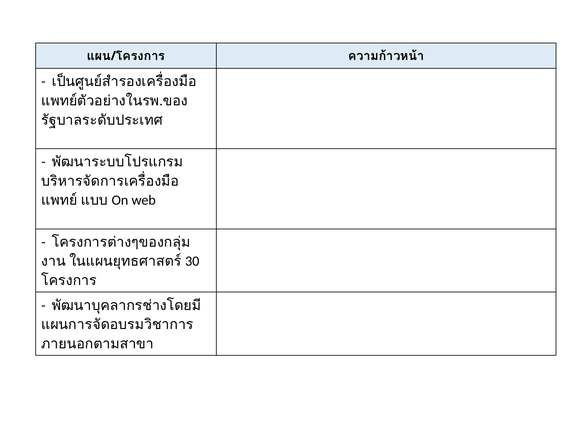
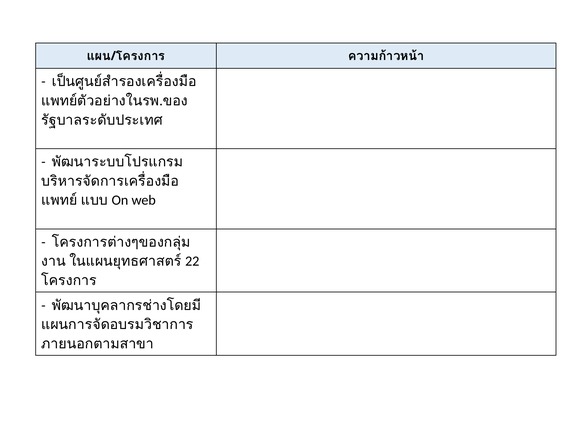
30: 30 -> 22
